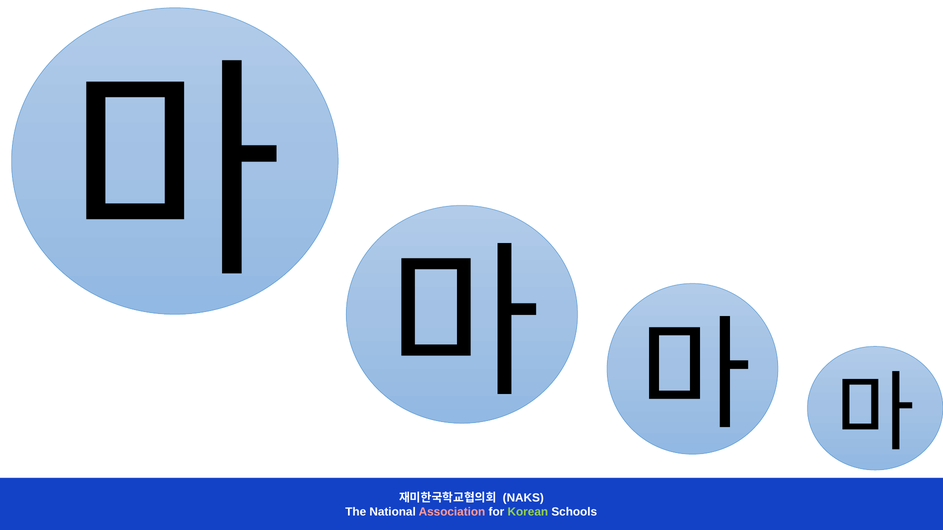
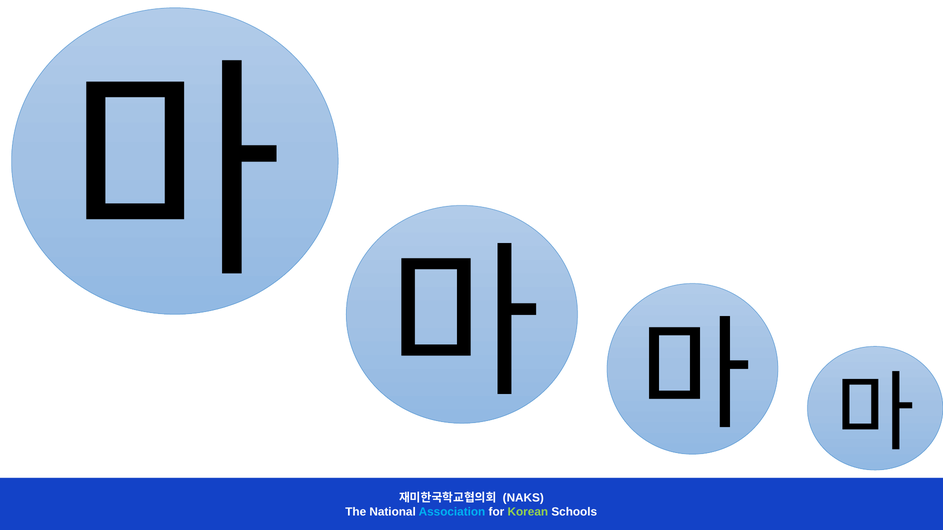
Association colour: pink -> light blue
